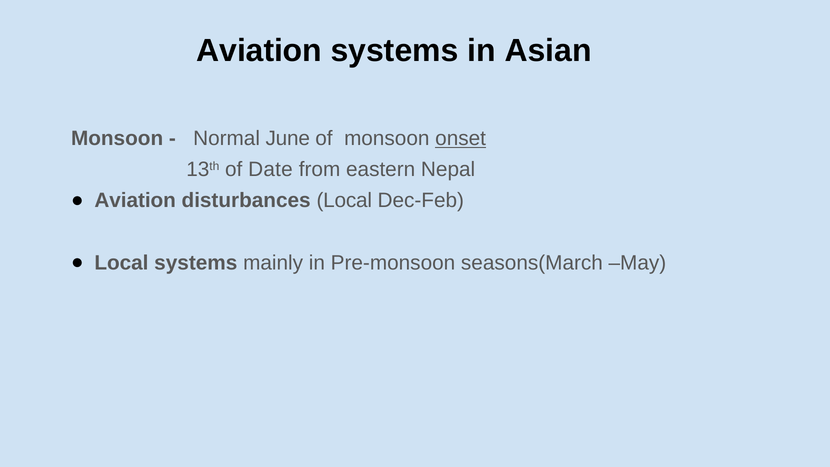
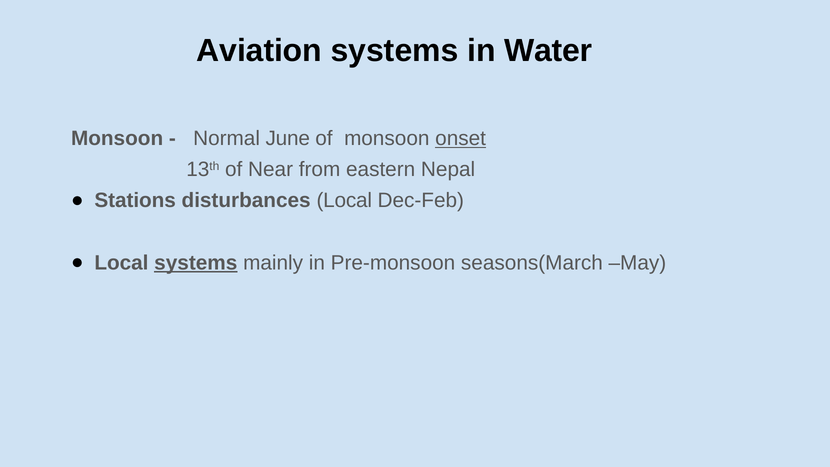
Asian: Asian -> Water
Date: Date -> Near
Aviation at (135, 201): Aviation -> Stations
systems at (196, 263) underline: none -> present
